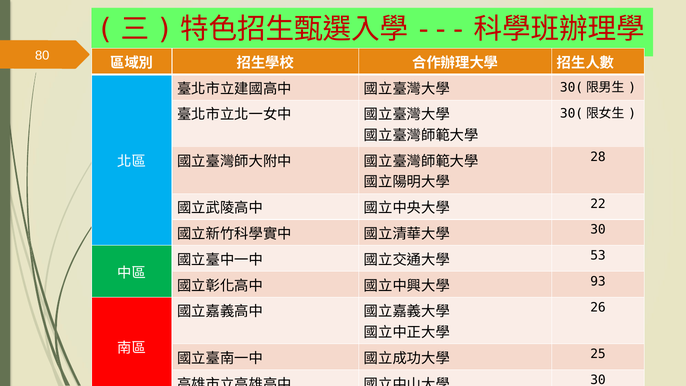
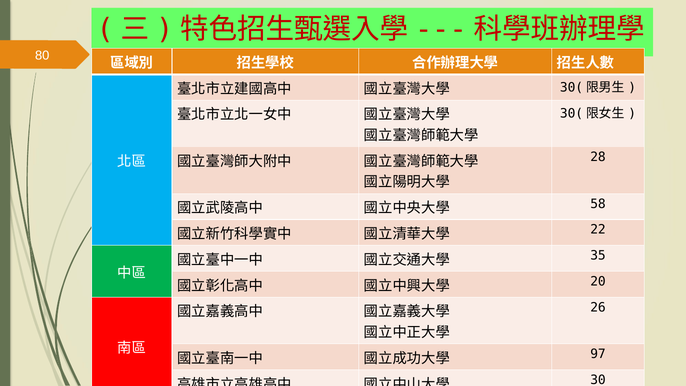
22: 22 -> 58
30 at (598, 230): 30 -> 22
53: 53 -> 35
93: 93 -> 20
25: 25 -> 97
